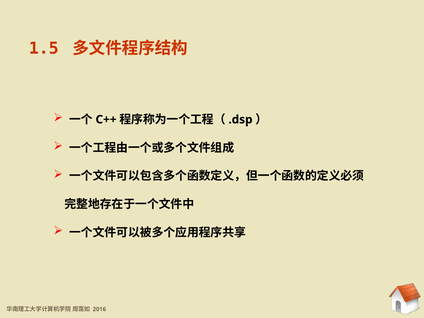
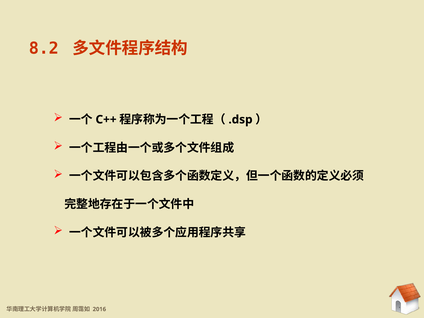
1.5: 1.5 -> 8.2
